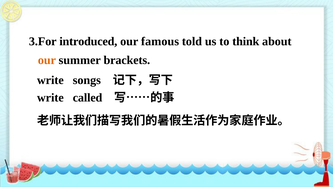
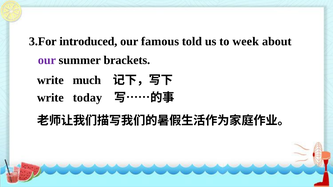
think: think -> week
our at (47, 60) colour: orange -> purple
songs: songs -> much
called: called -> today
